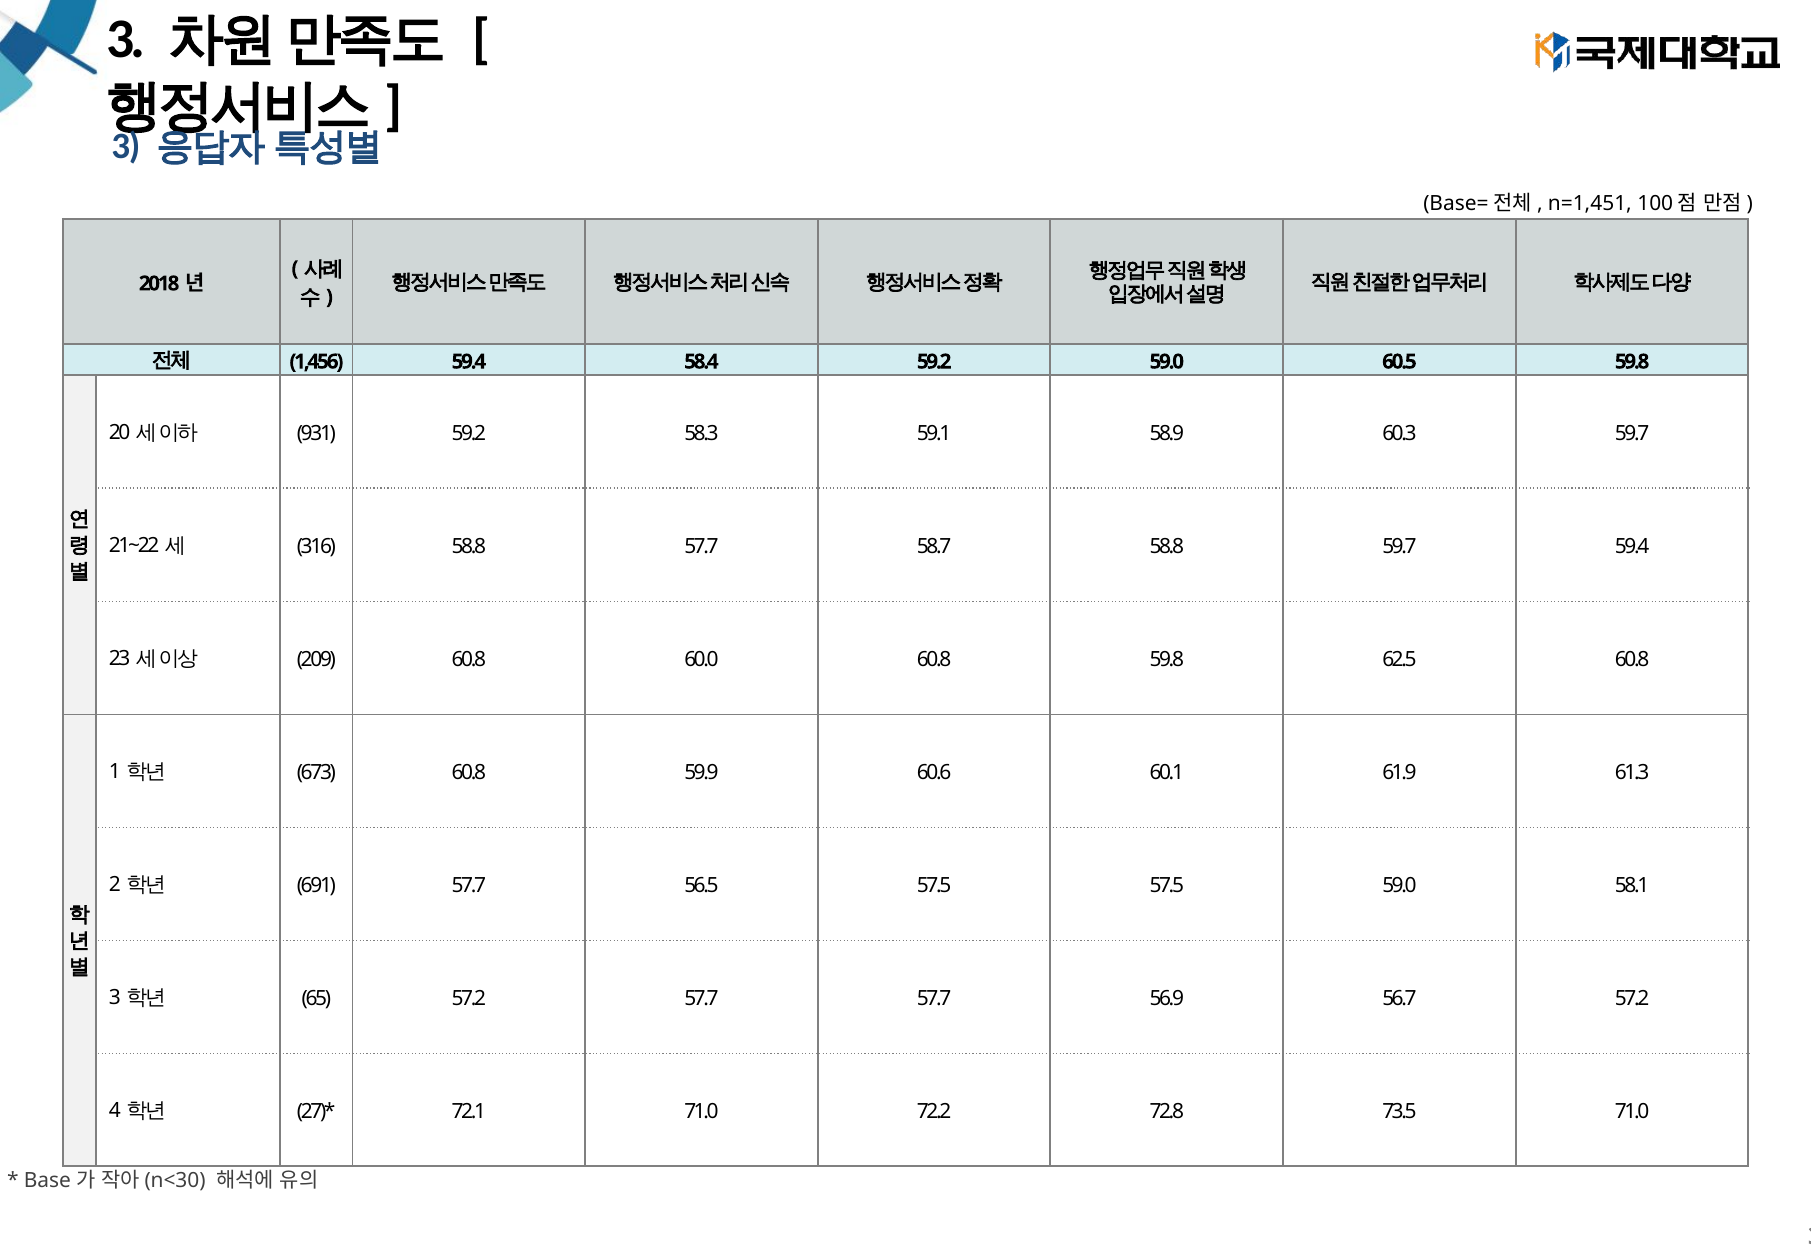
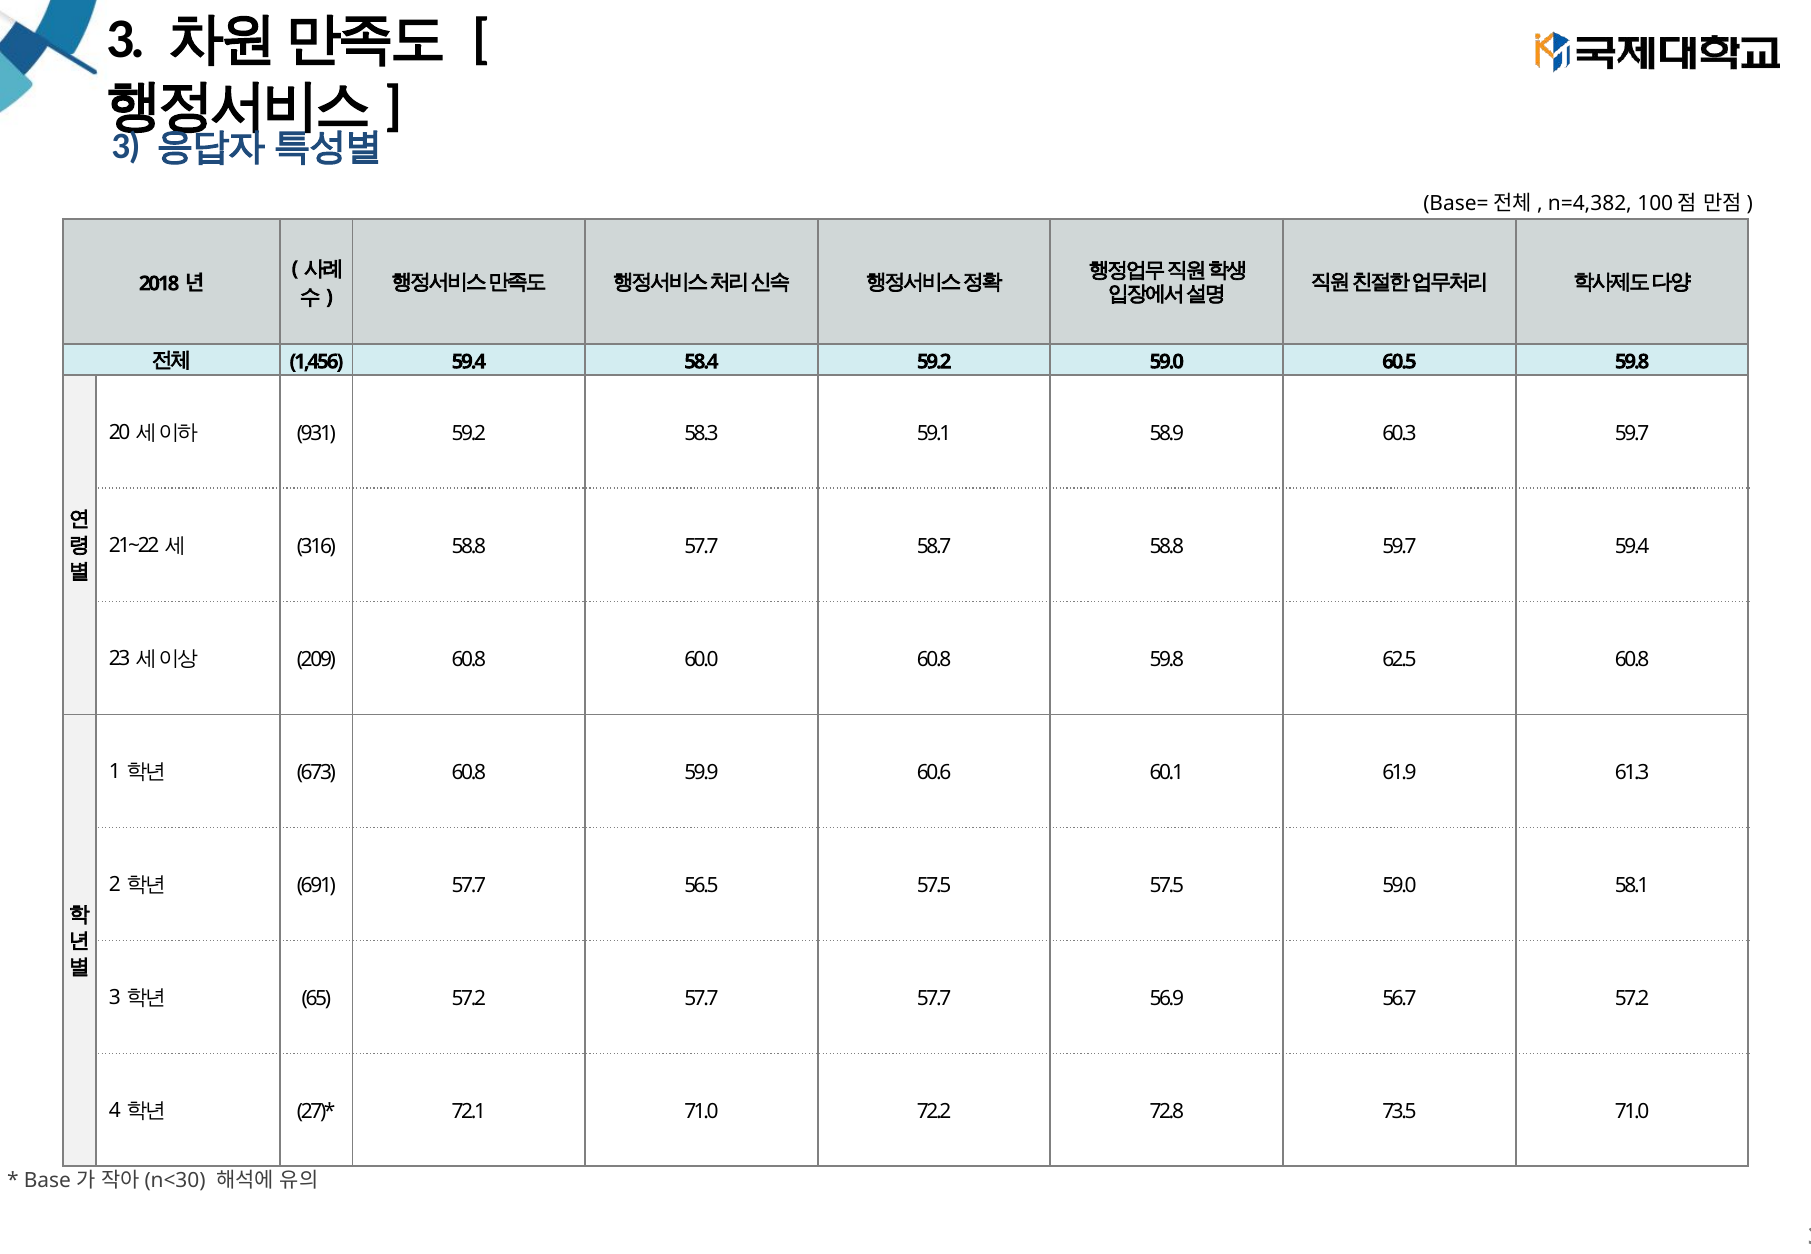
n=1,451: n=1,451 -> n=4,382
